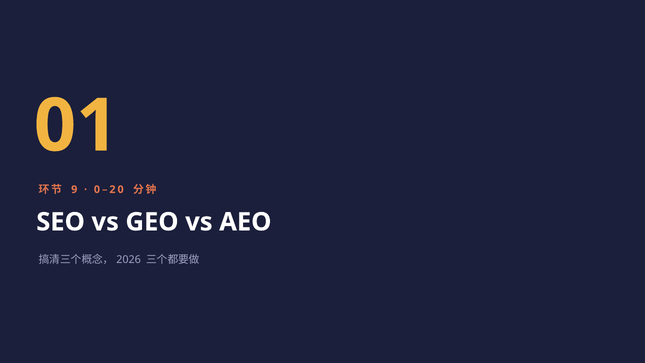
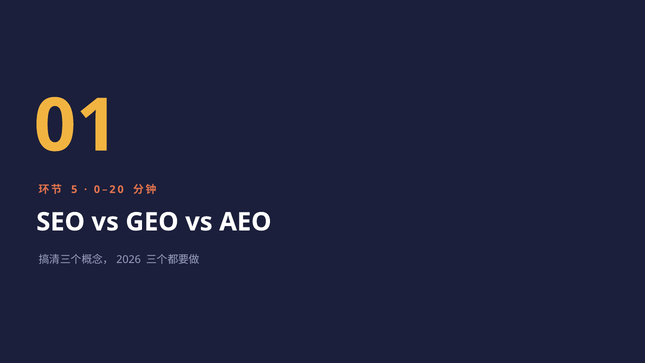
9: 9 -> 5
